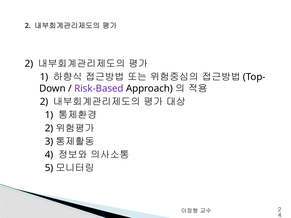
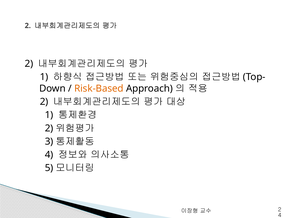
Risk-Based colour: purple -> orange
